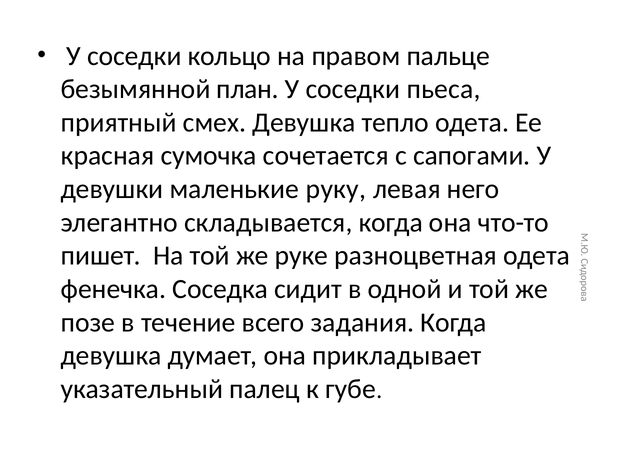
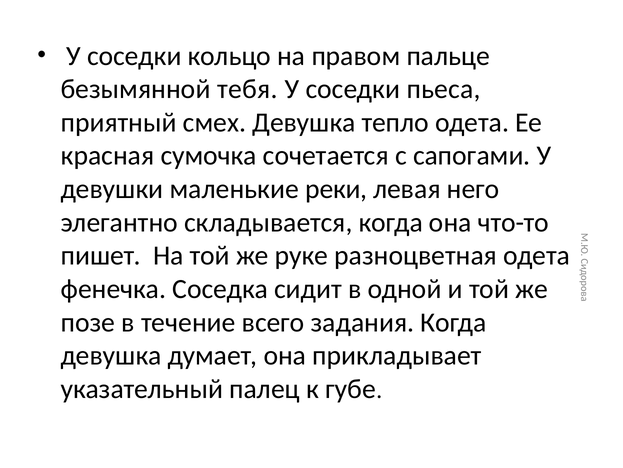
план: план -> тебя
руку: руку -> реки
